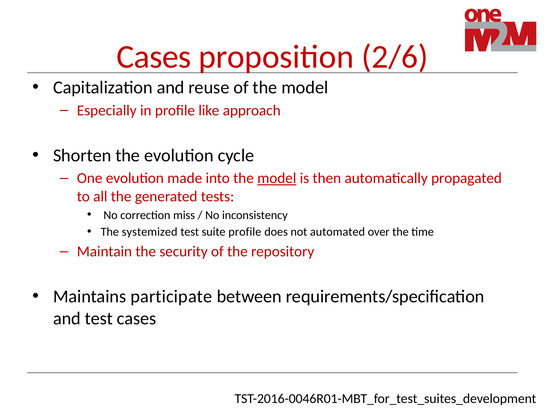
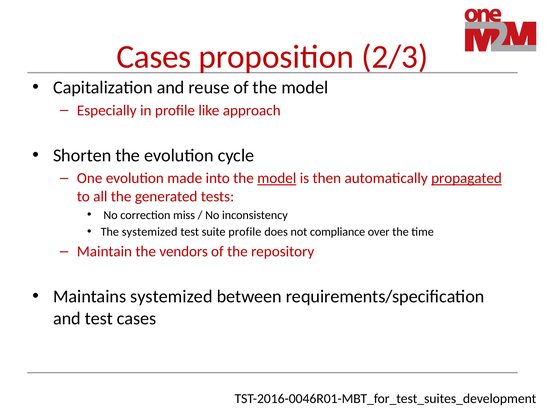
2/6: 2/6 -> 2/3
propagated underline: none -> present
automated: automated -> compliance
security: security -> vendors
Maintains participate: participate -> systemized
